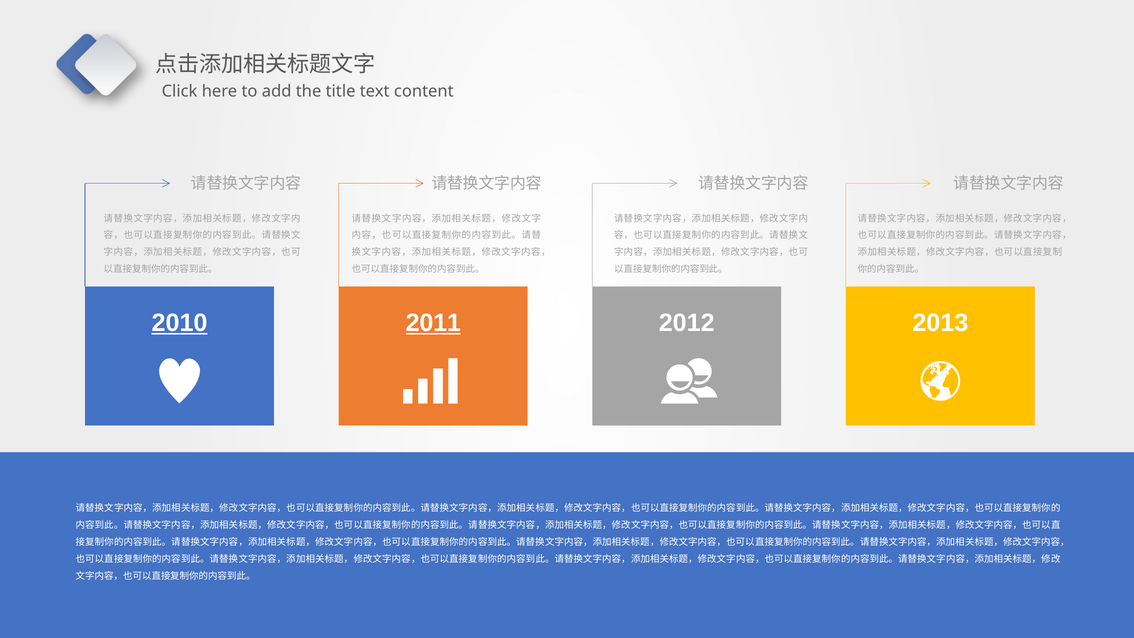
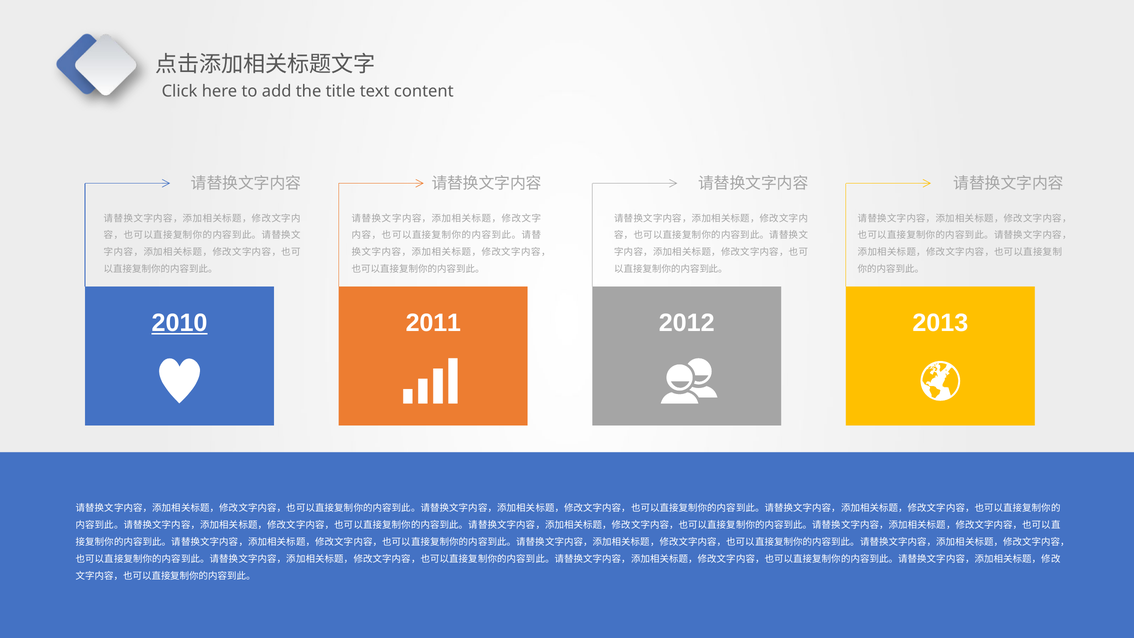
2011 underline: present -> none
